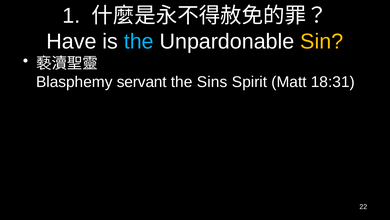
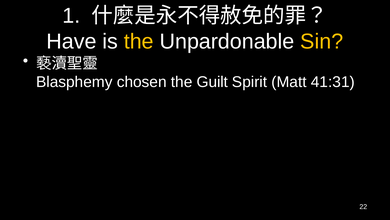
the at (139, 41) colour: light blue -> yellow
servant: servant -> chosen
Sins: Sins -> Guilt
18:31: 18:31 -> 41:31
